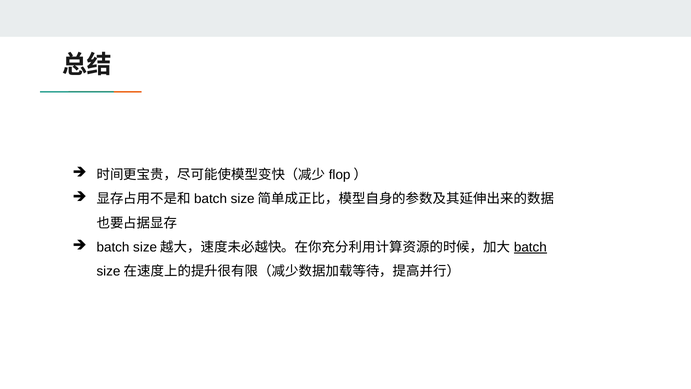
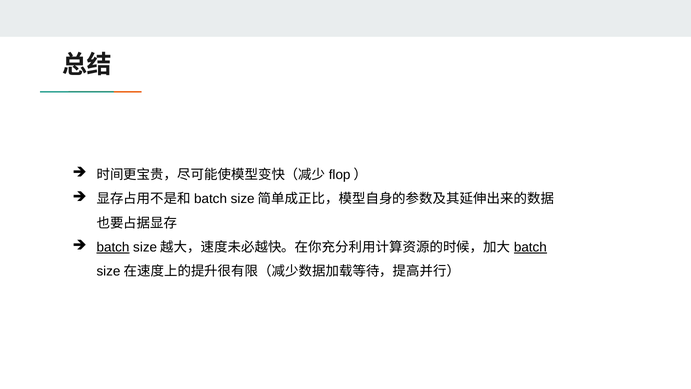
batch at (113, 247) underline: none -> present
